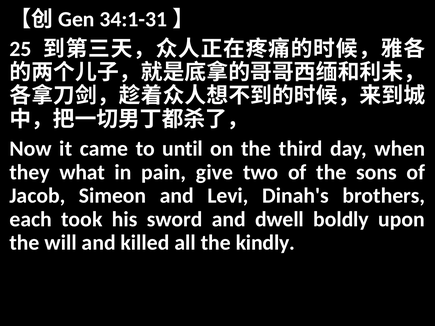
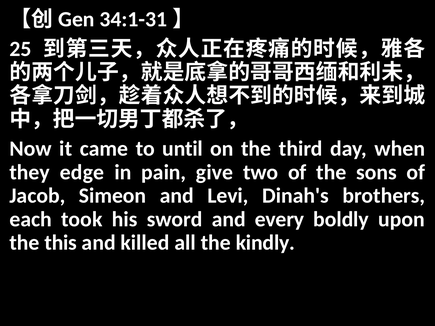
what: what -> edge
dwell: dwell -> every
will: will -> this
